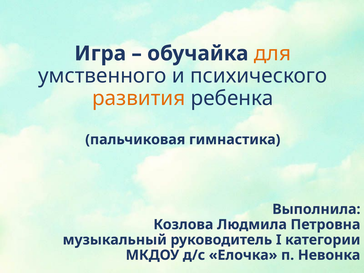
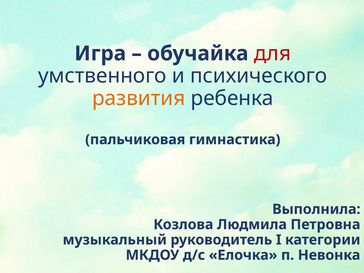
для colour: orange -> red
